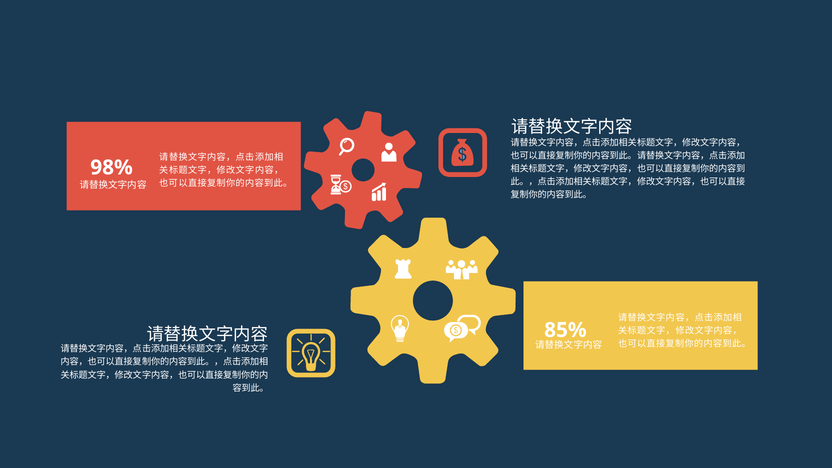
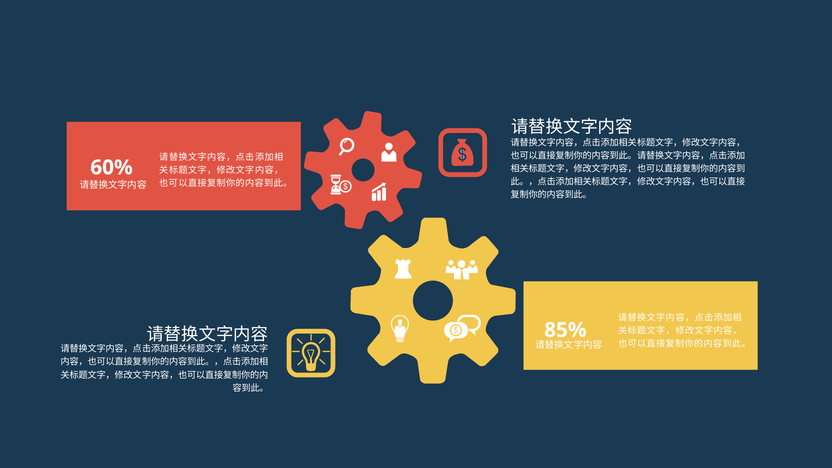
98%: 98% -> 60%
